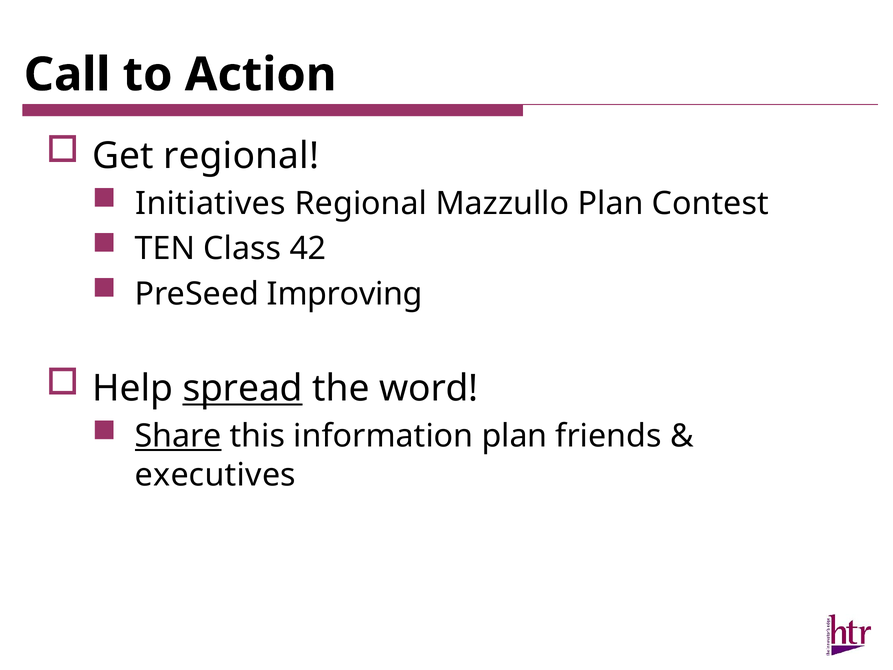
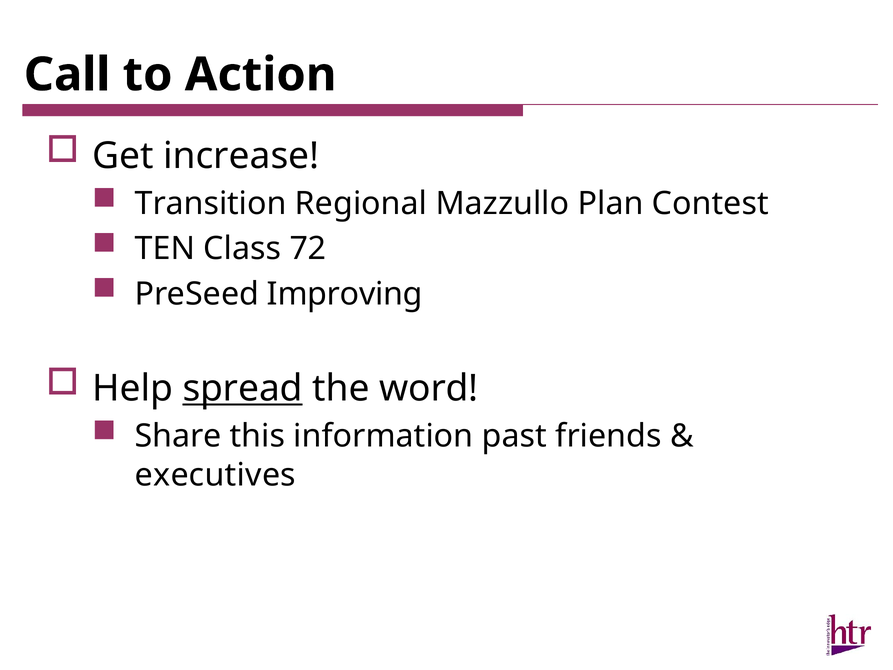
Get regional: regional -> increase
Initiatives: Initiatives -> Transition
42: 42 -> 72
Share underline: present -> none
information plan: plan -> past
